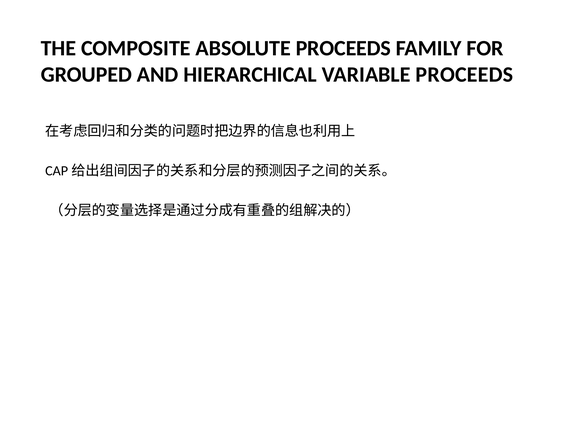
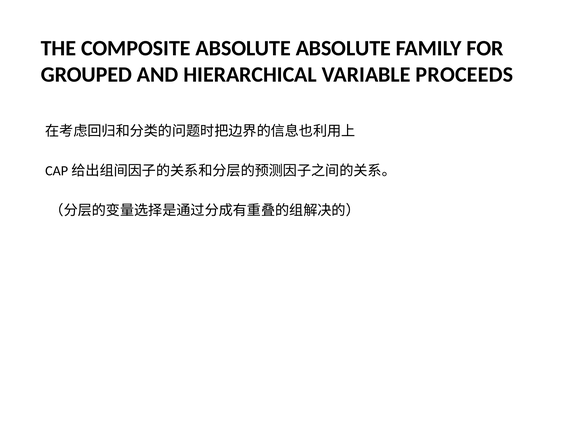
ABSOLUTE PROCEEDS: PROCEEDS -> ABSOLUTE
